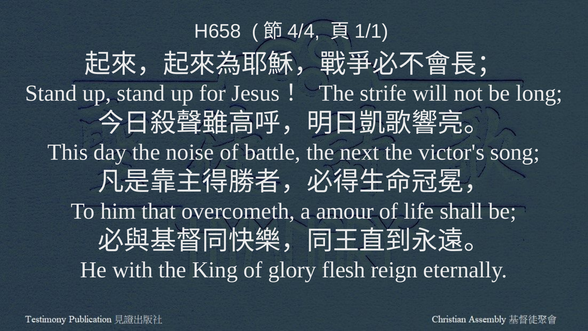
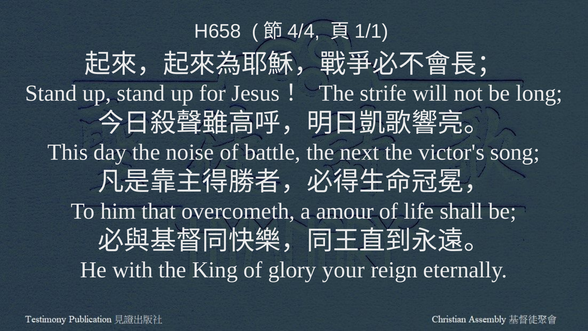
flesh: flesh -> your
